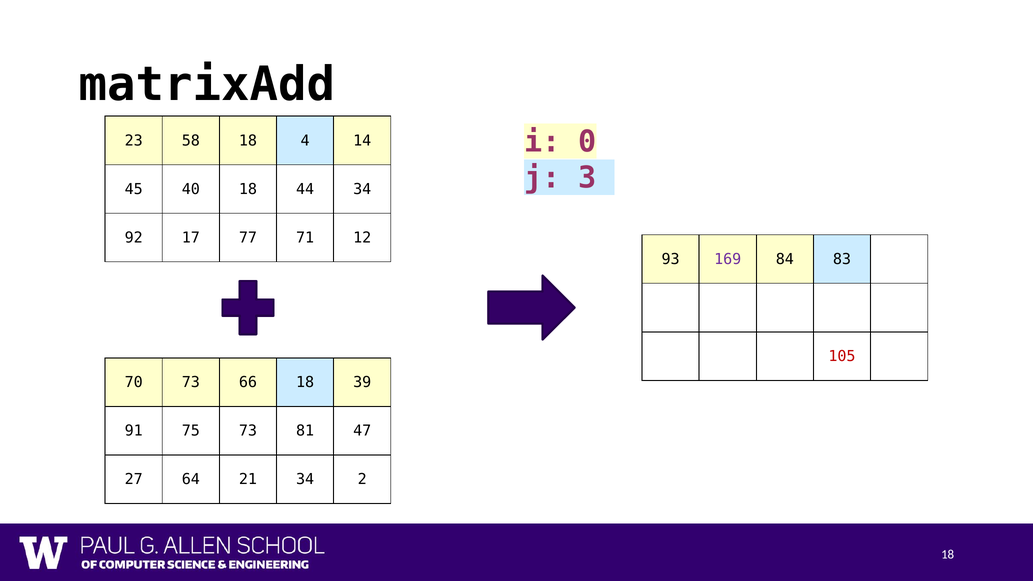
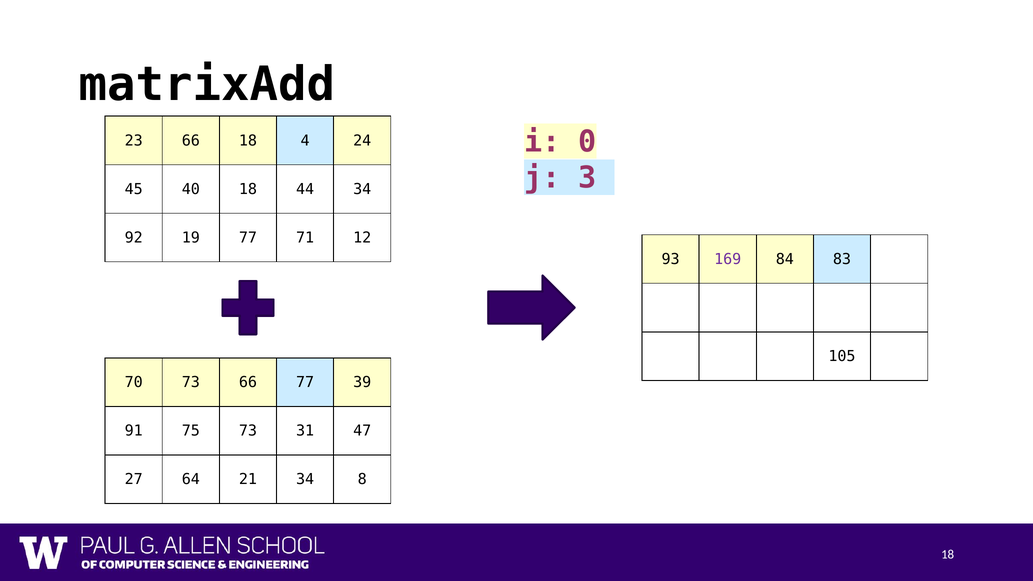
23 58: 58 -> 66
14: 14 -> 24
17: 17 -> 19
105 colour: red -> black
66 18: 18 -> 77
73 81: 81 -> 31
2: 2 -> 8
